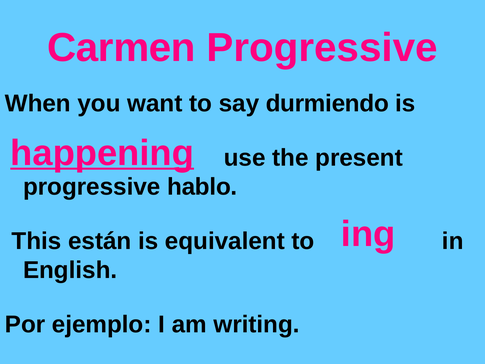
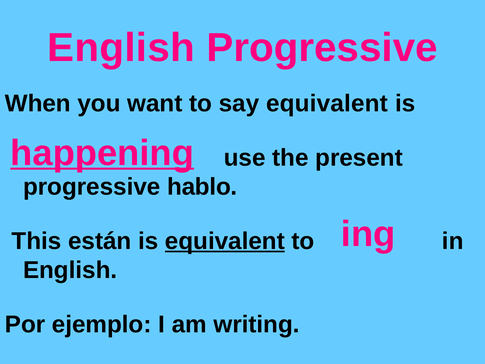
Carmen at (121, 48): Carmen -> English
say durmiendo: durmiendo -> equivalent
equivalent at (225, 241) underline: none -> present
